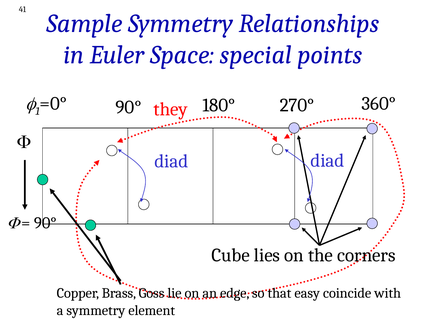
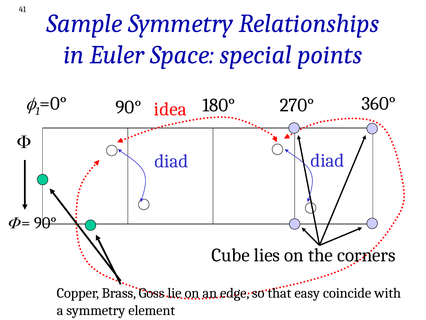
they: they -> idea
